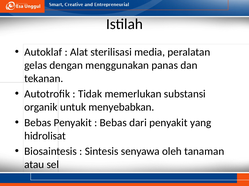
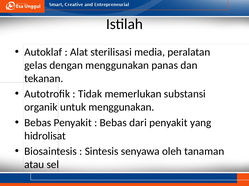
untuk menyebabkan: menyebabkan -> menggunakan
